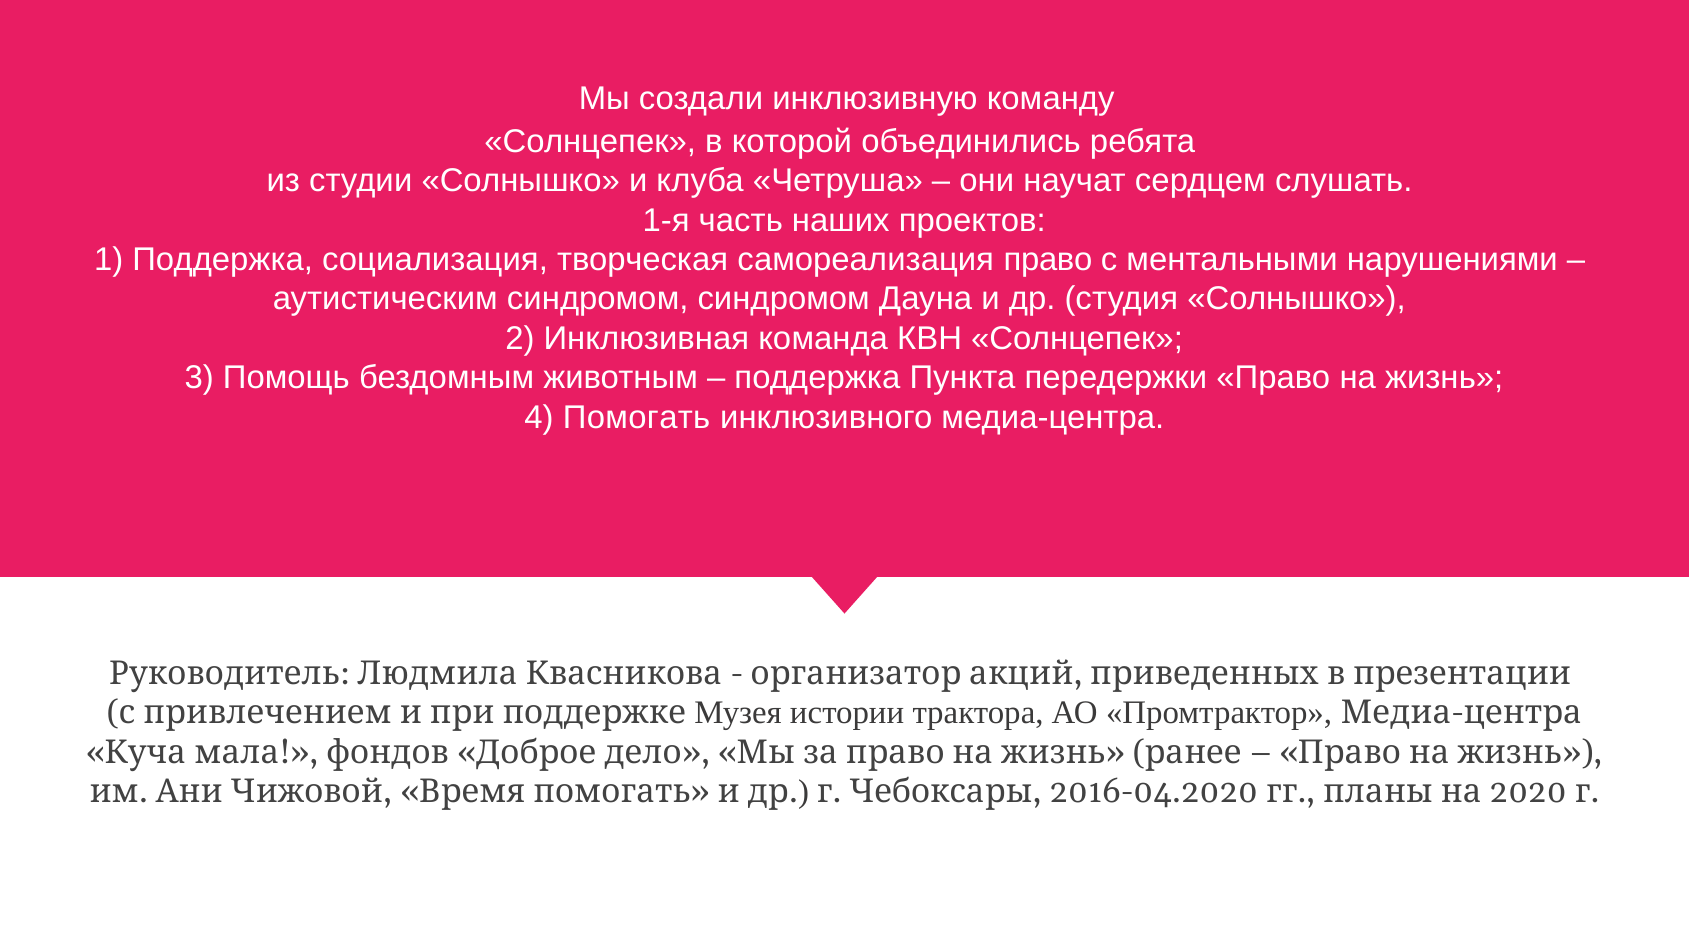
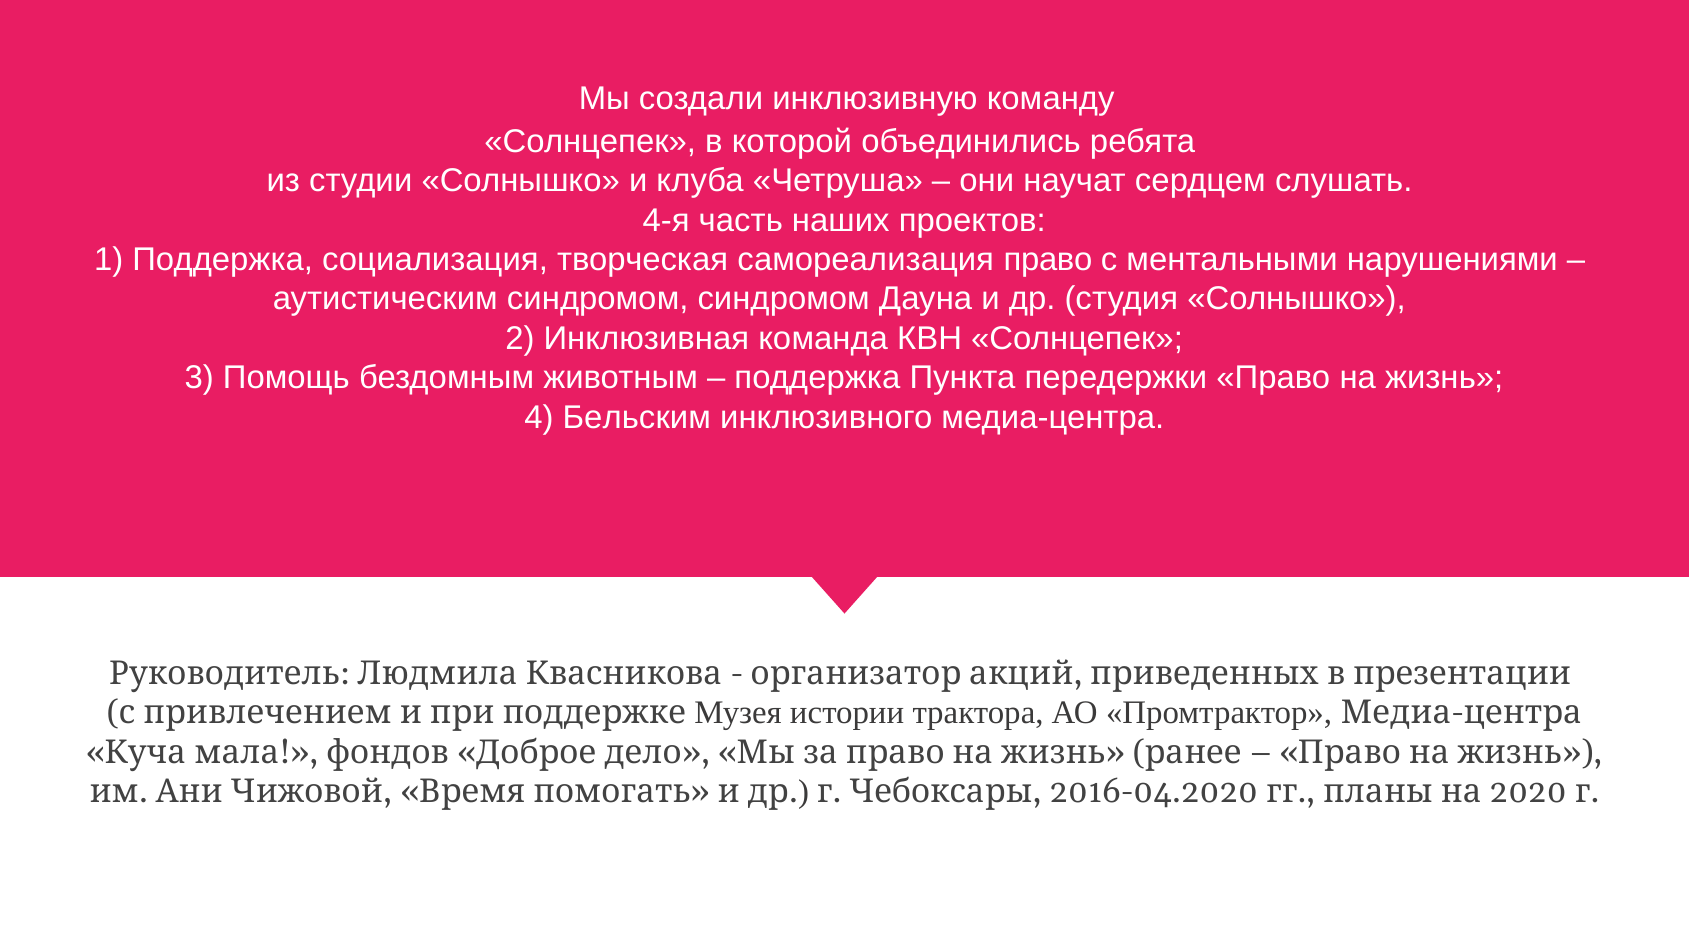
1-я: 1-я -> 4-я
Помогать: Помогать -> Бельским
